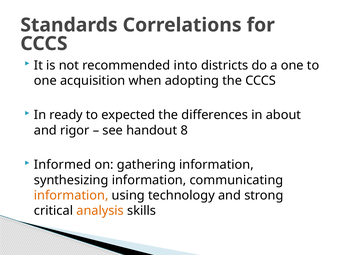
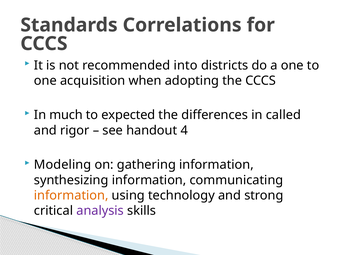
ready: ready -> much
about: about -> called
8: 8 -> 4
Informed: Informed -> Modeling
analysis colour: orange -> purple
